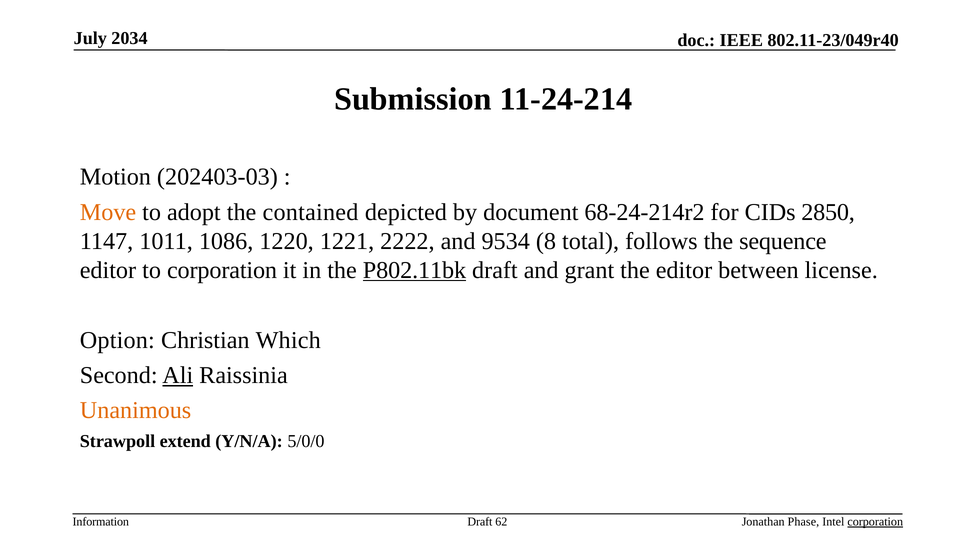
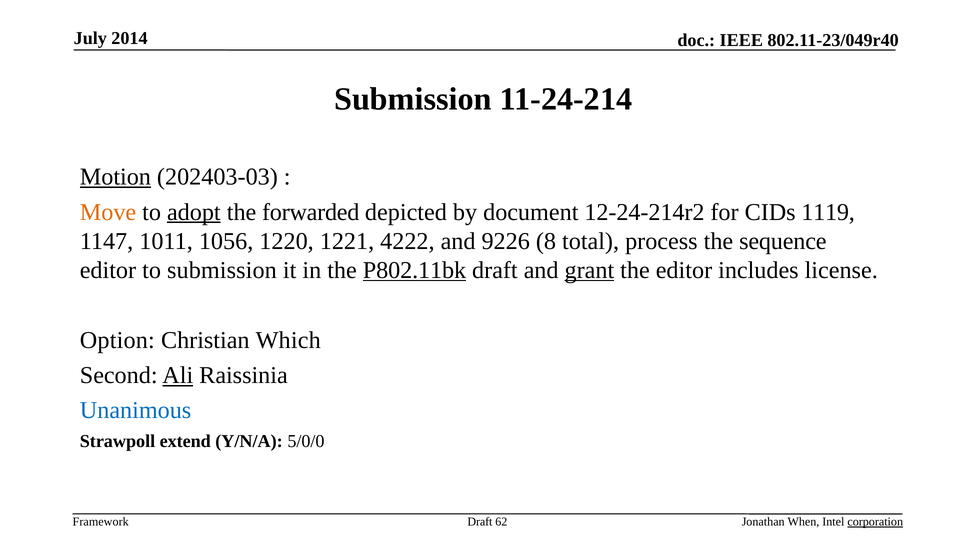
2034: 2034 -> 2014
Motion underline: none -> present
adopt underline: none -> present
contained: contained -> forwarded
68-24-214r2: 68-24-214r2 -> 12-24-214r2
2850: 2850 -> 1119
1086: 1086 -> 1056
2222: 2222 -> 4222
9534: 9534 -> 9226
follows: follows -> process
to corporation: corporation -> submission
grant underline: none -> present
between: between -> includes
Unanimous colour: orange -> blue
Information: Information -> Framework
Phase: Phase -> When
